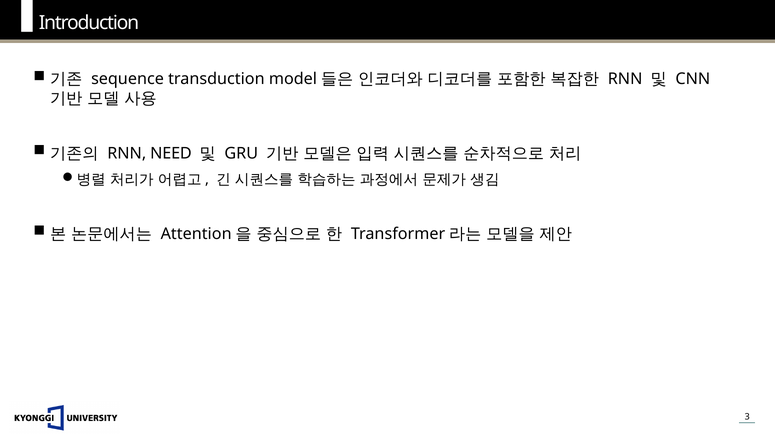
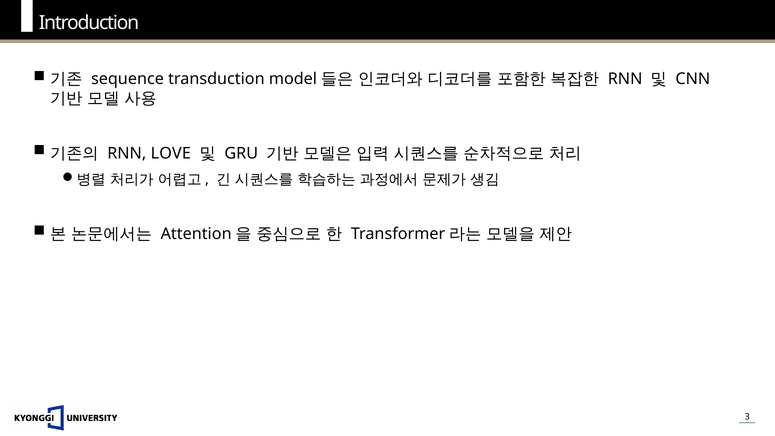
NEED: NEED -> LOVE
